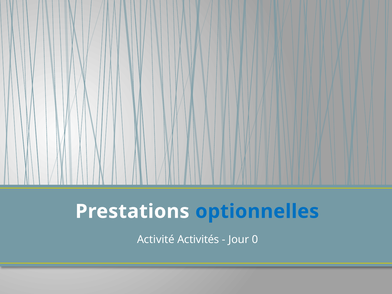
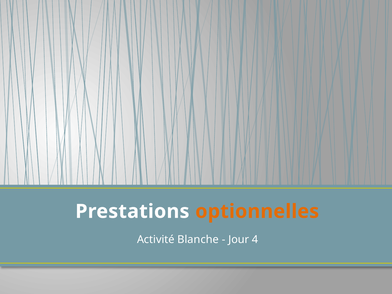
optionnelles colour: blue -> orange
Activités: Activités -> Blanche
0: 0 -> 4
